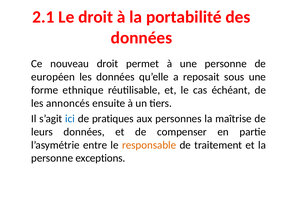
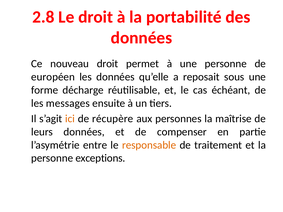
2.1: 2.1 -> 2.8
ethnique: ethnique -> décharge
annoncés: annoncés -> messages
ici colour: blue -> orange
pratiques: pratiques -> récupère
